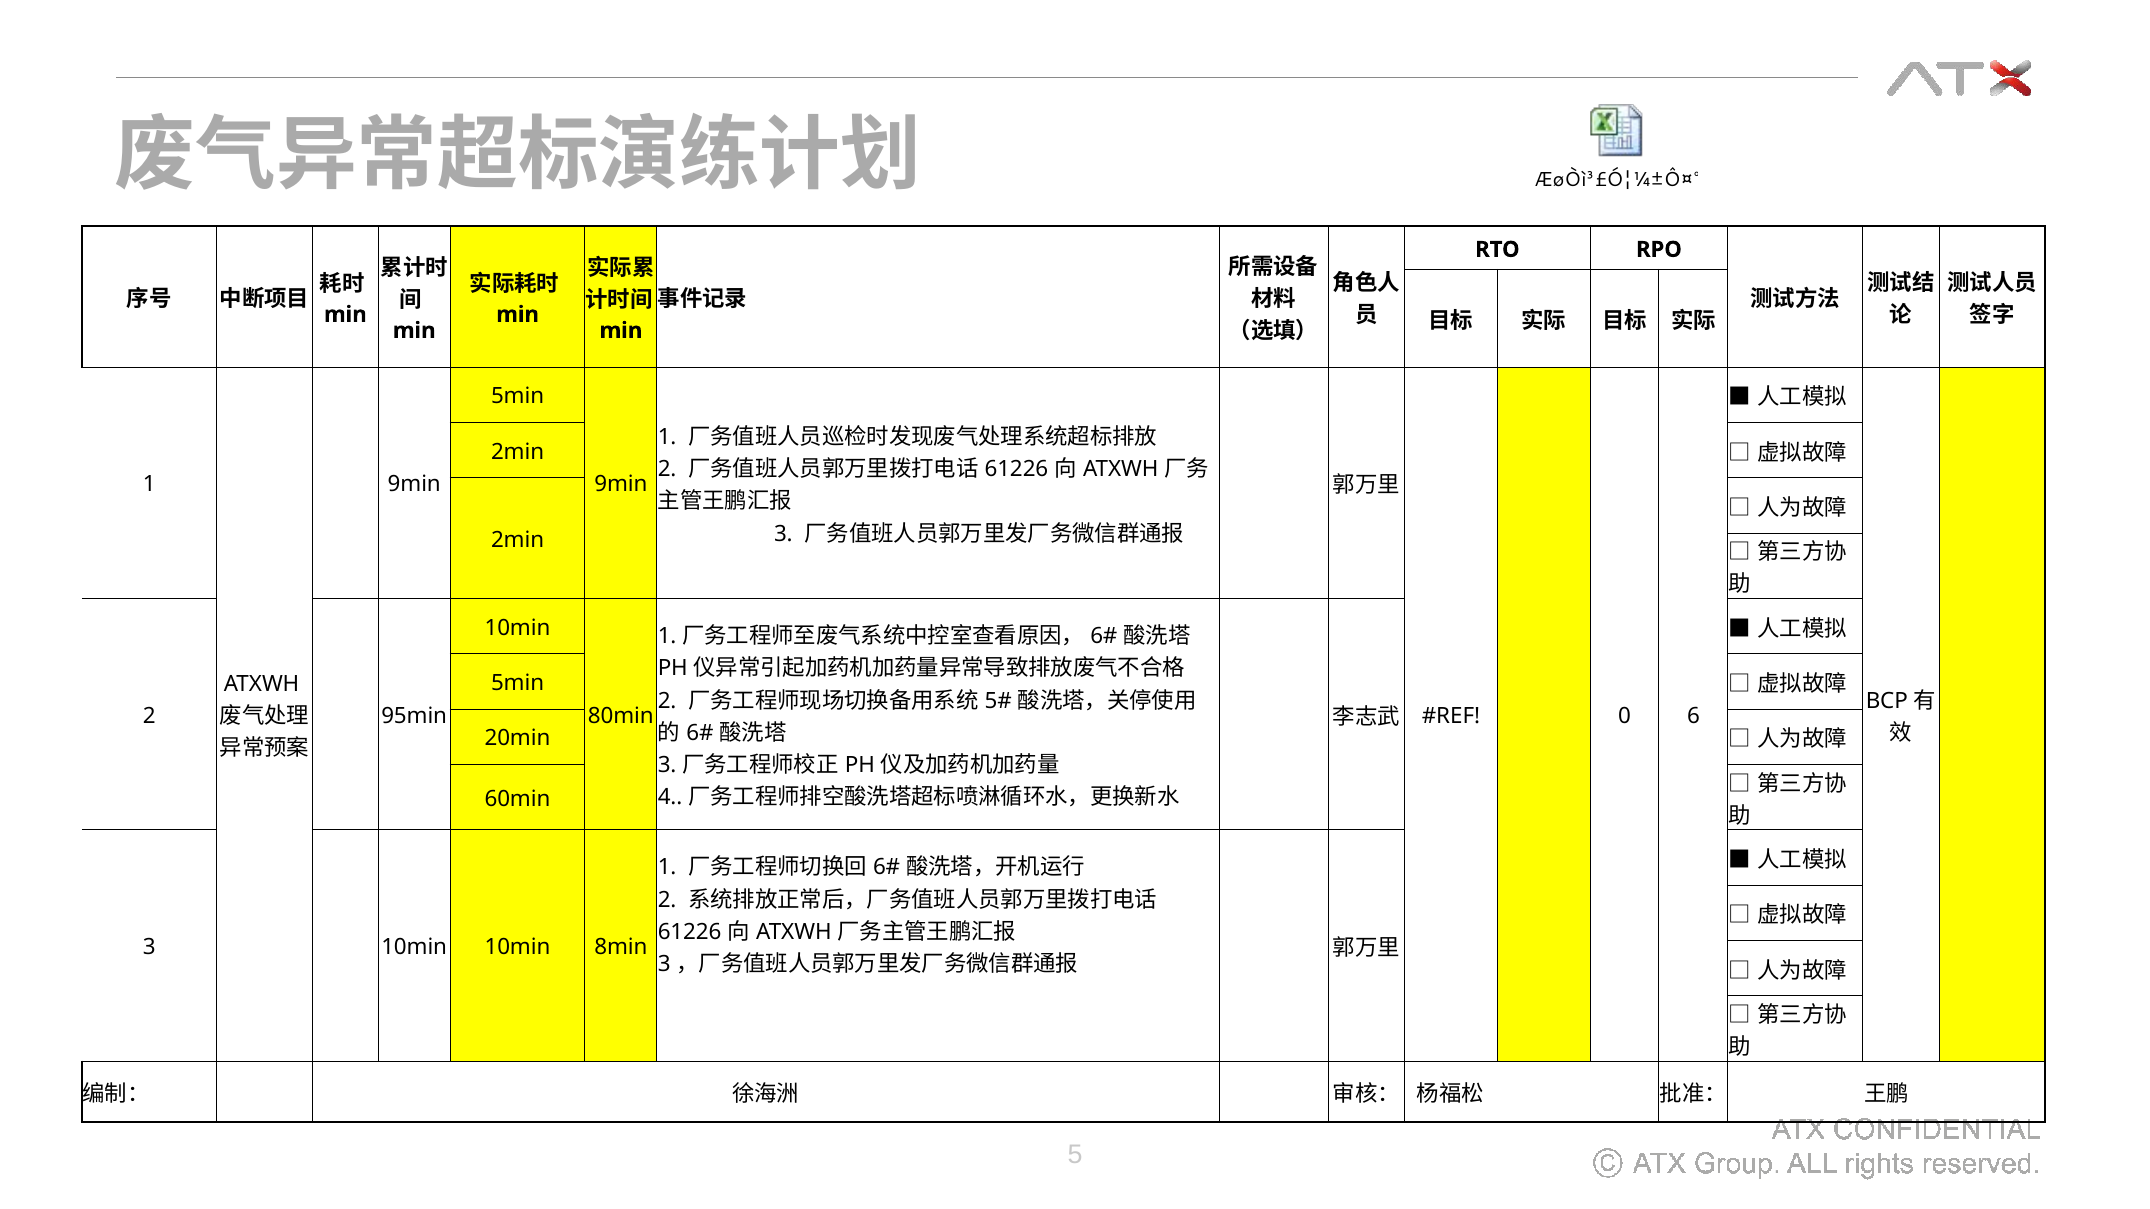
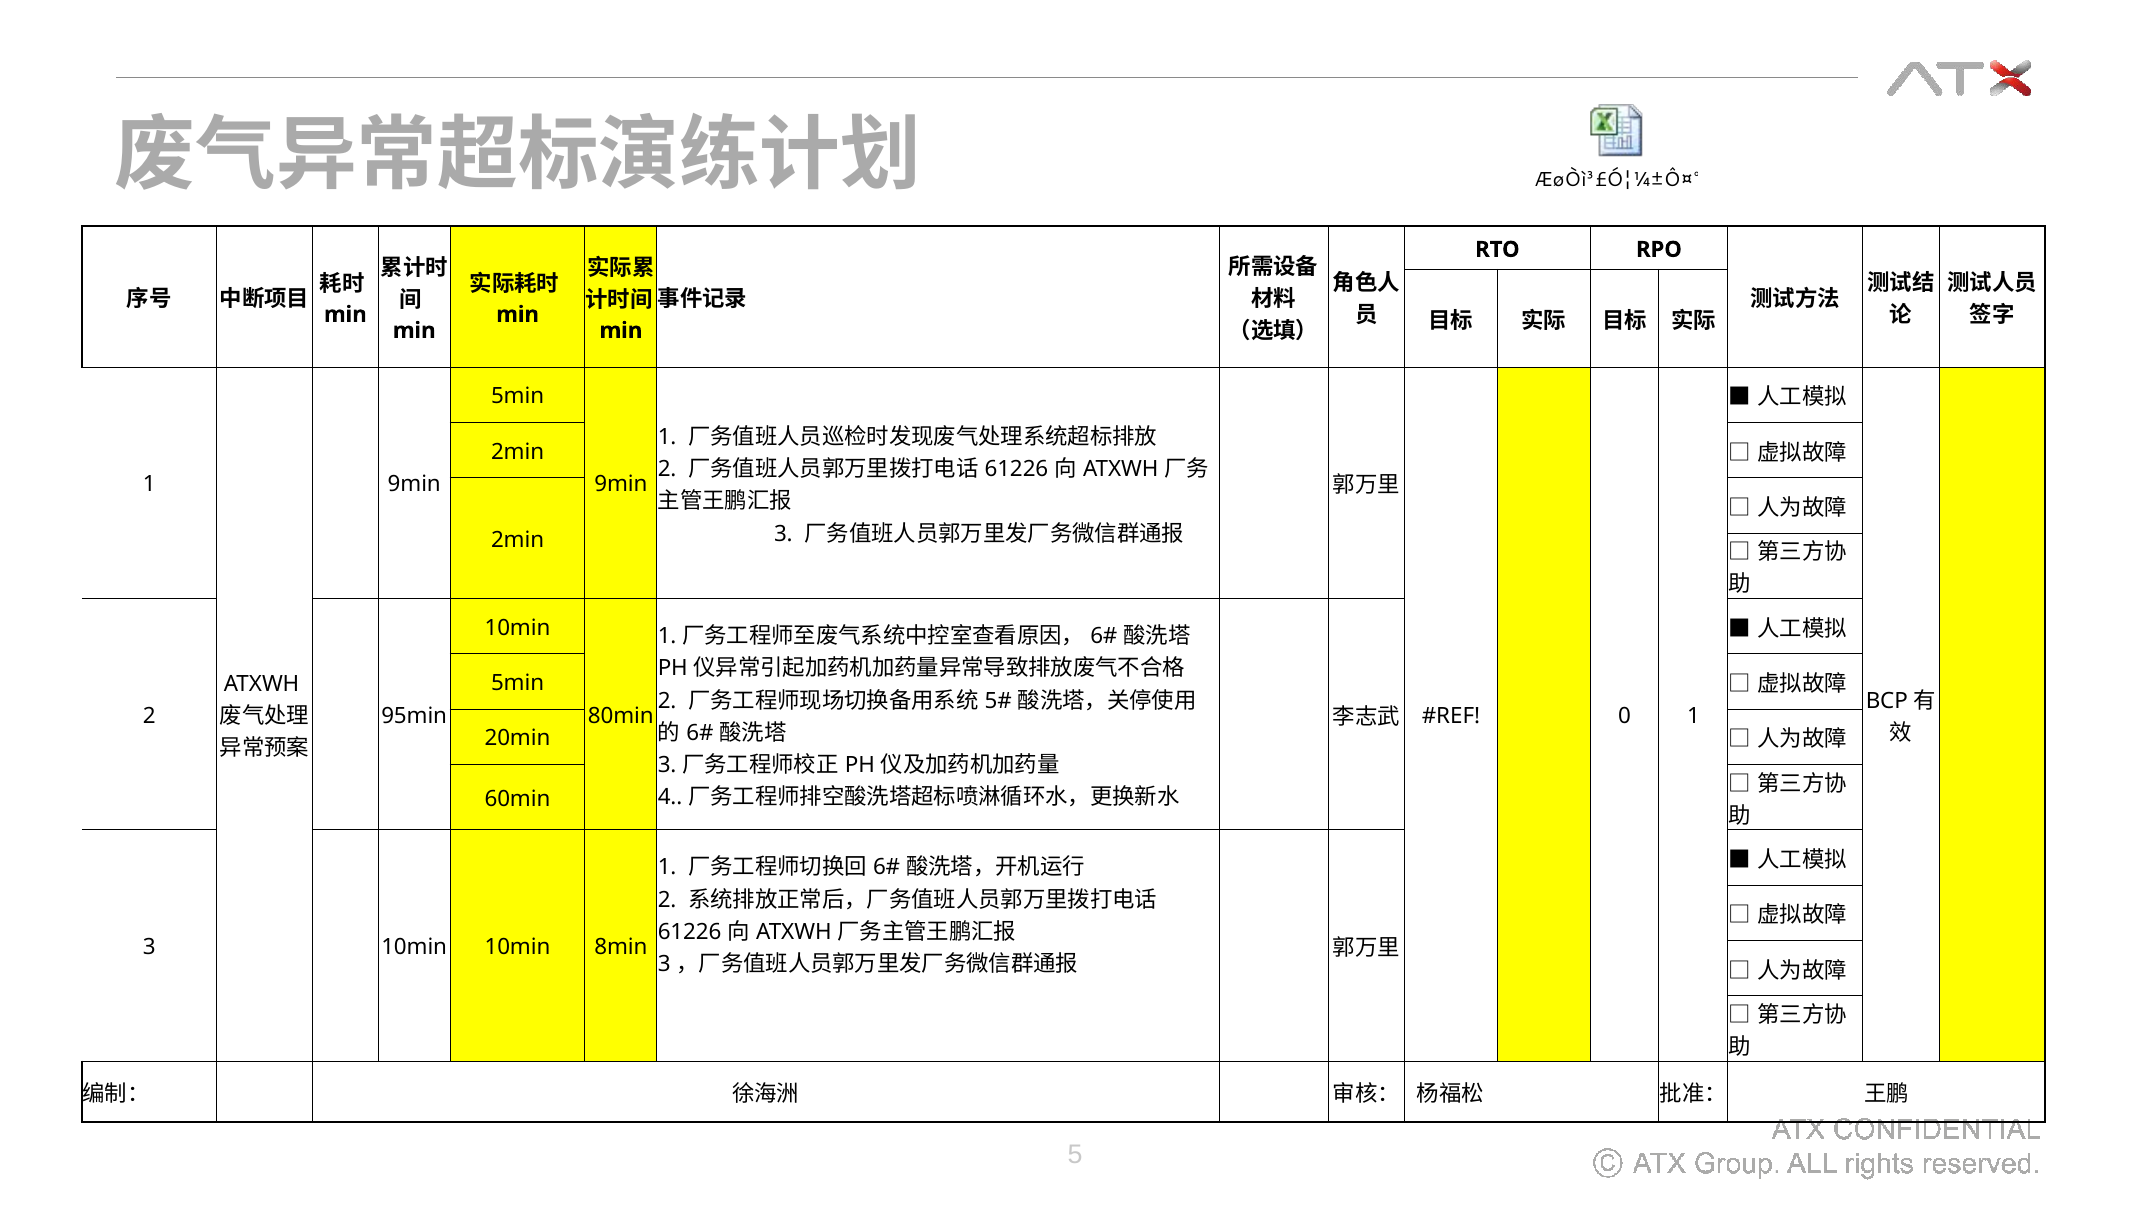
0 6: 6 -> 1
